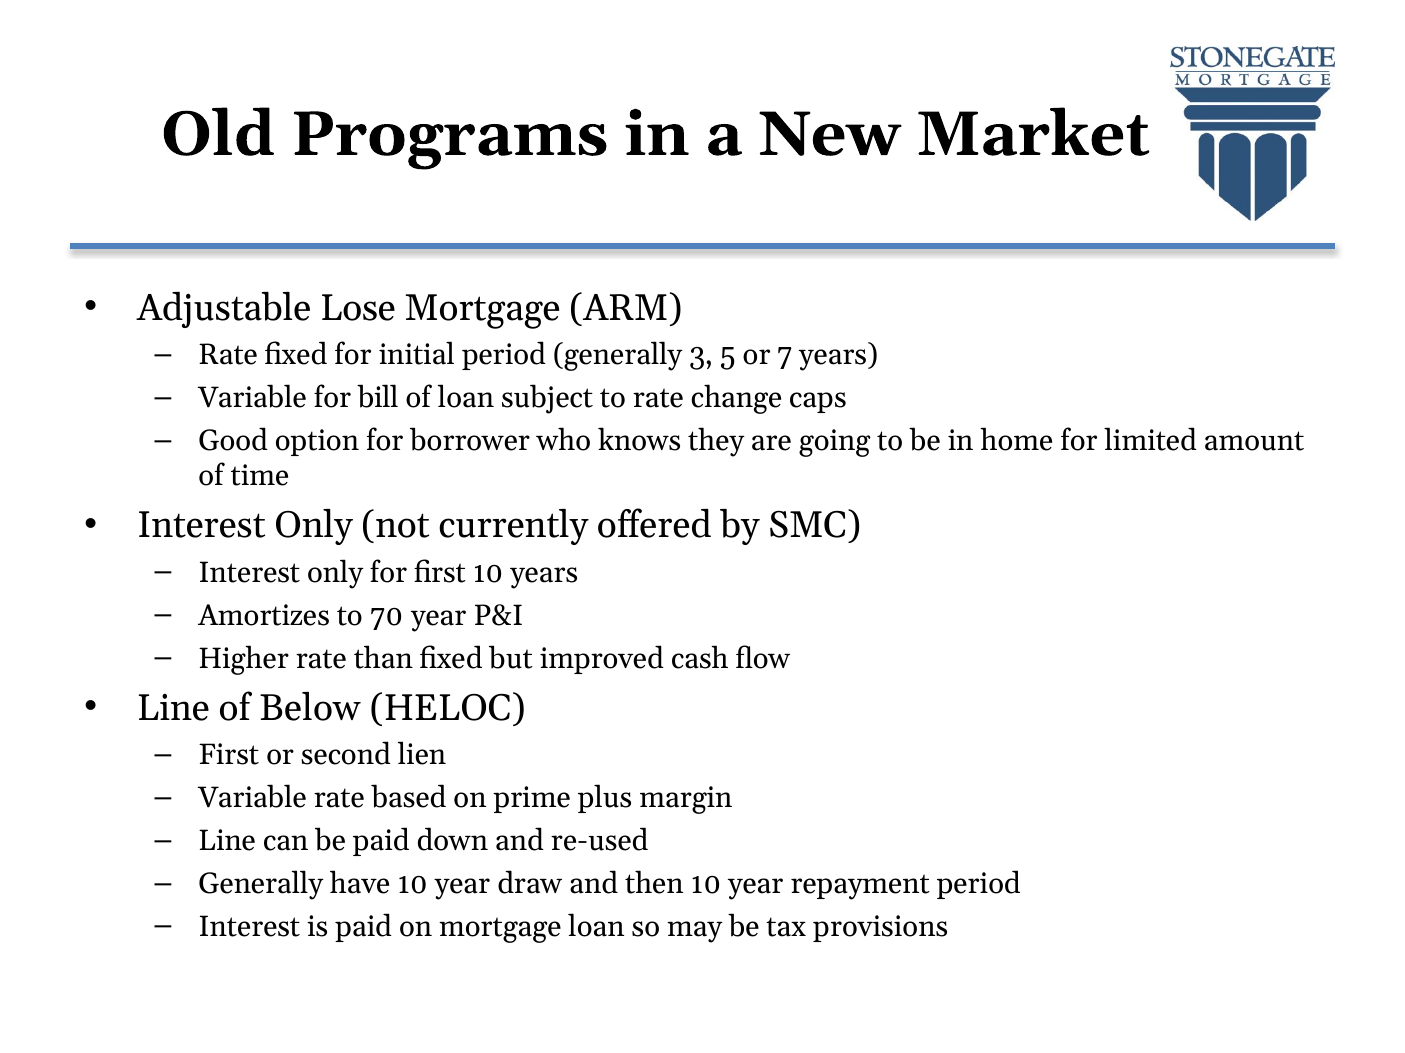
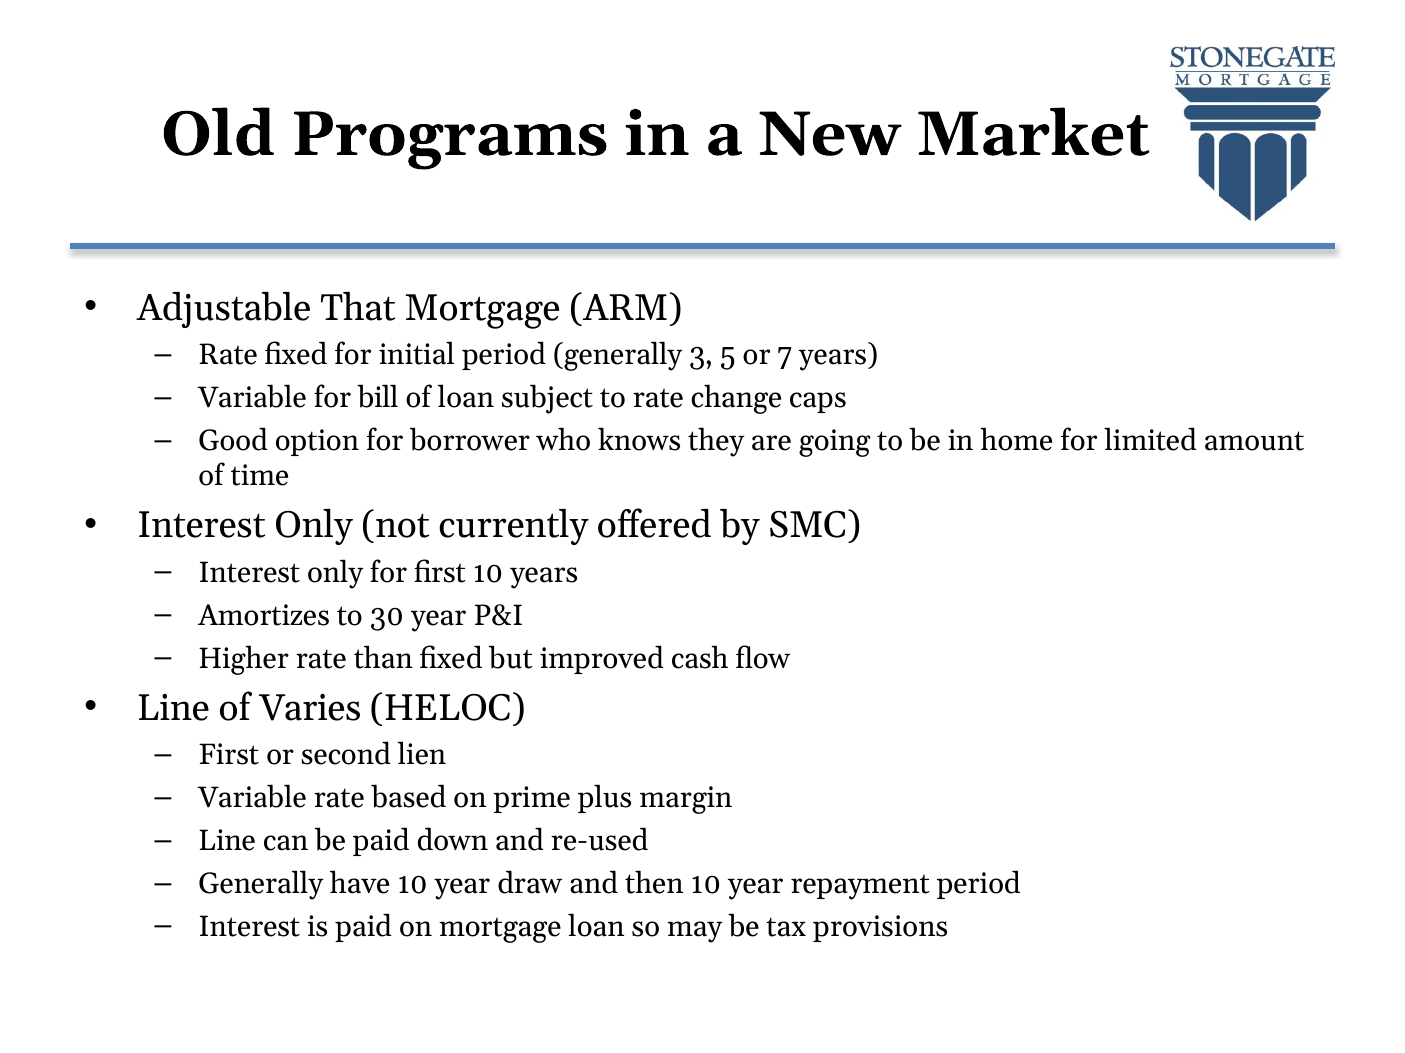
Lose: Lose -> That
70: 70 -> 30
Below: Below -> Varies
